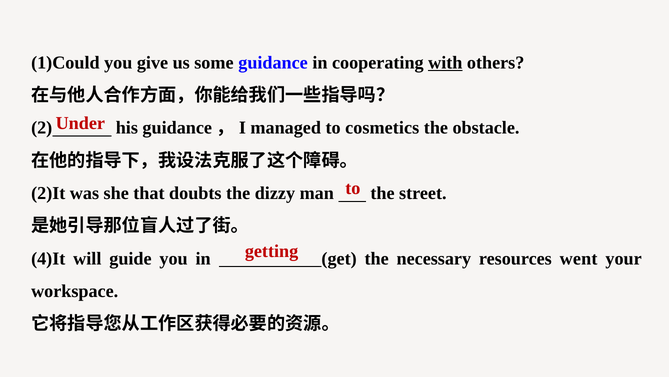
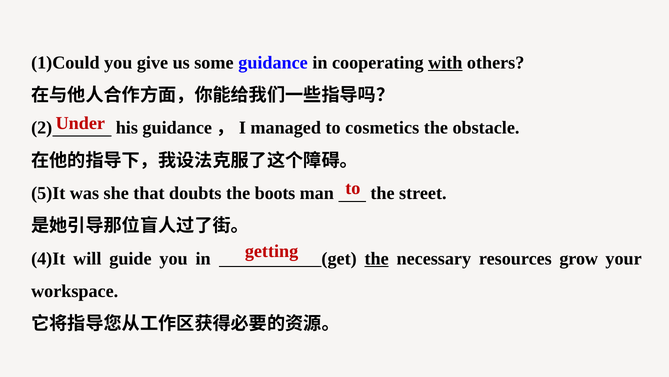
2)It: 2)It -> 5)It
dizzy: dizzy -> boots
the at (377, 258) underline: none -> present
went: went -> grow
